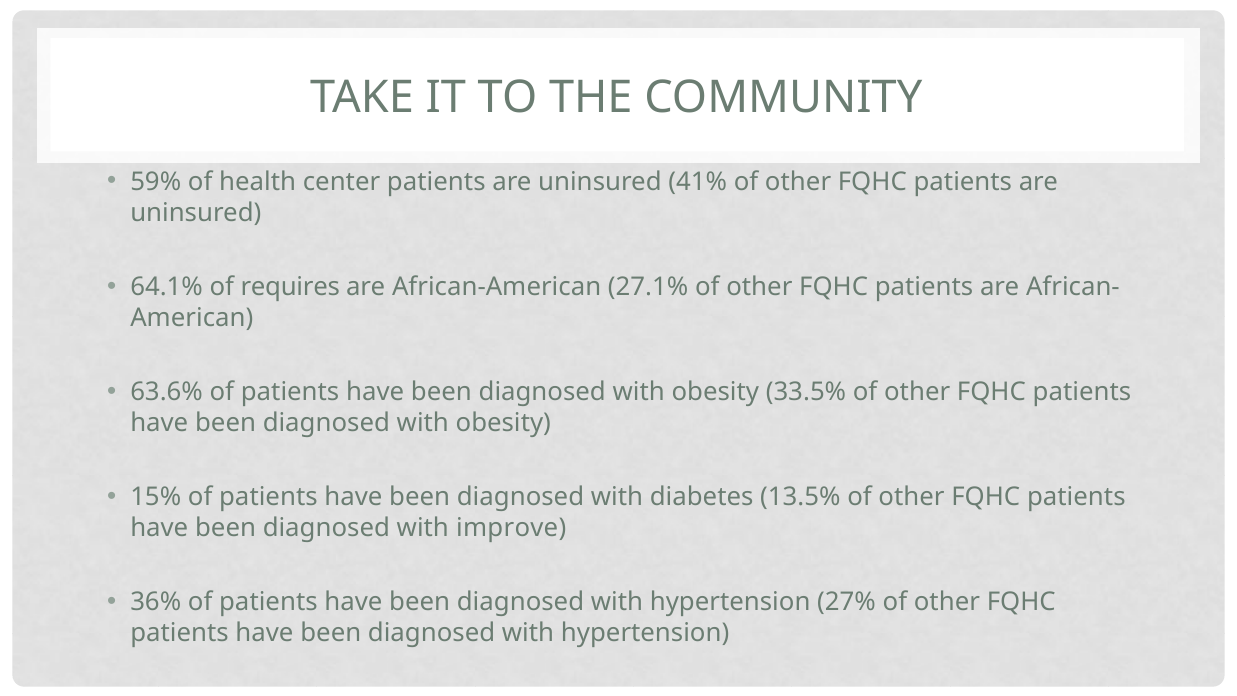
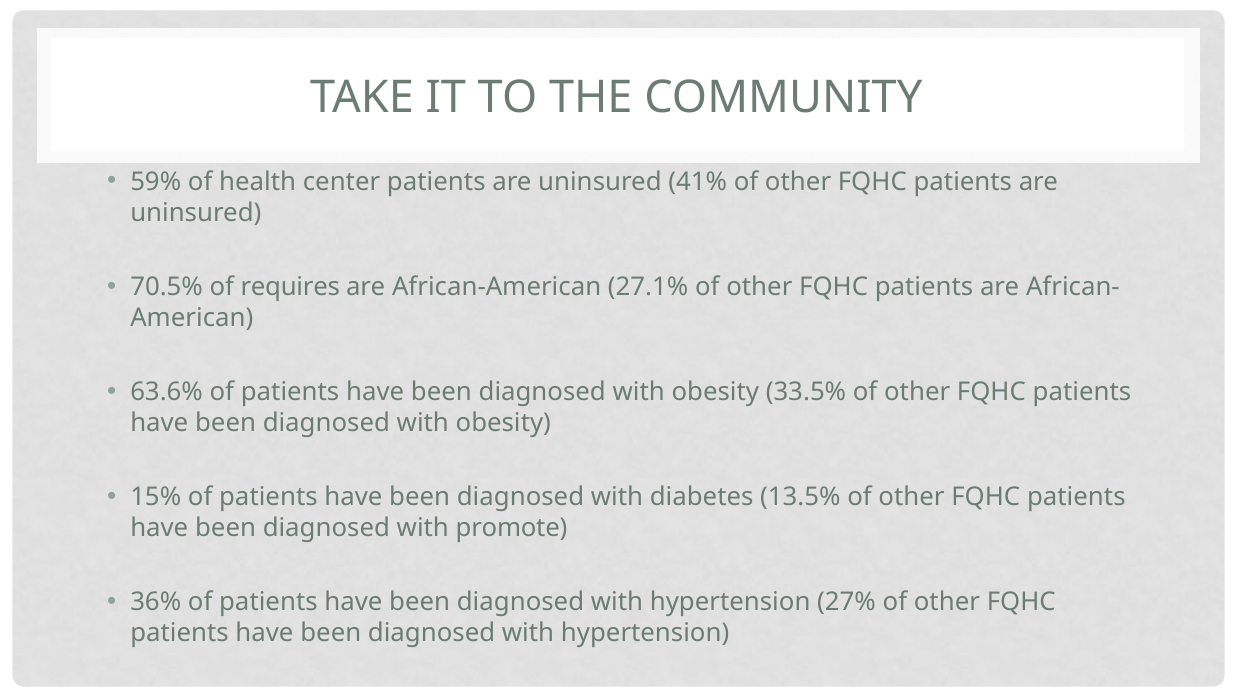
64.1%: 64.1% -> 70.5%
improve: improve -> promote
